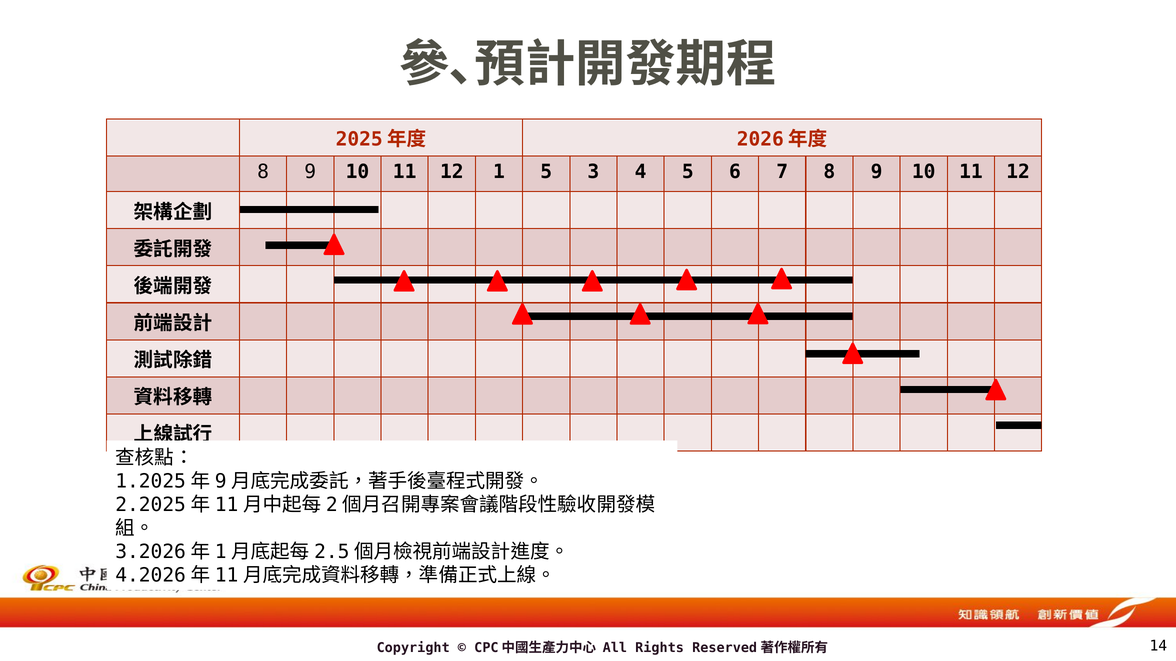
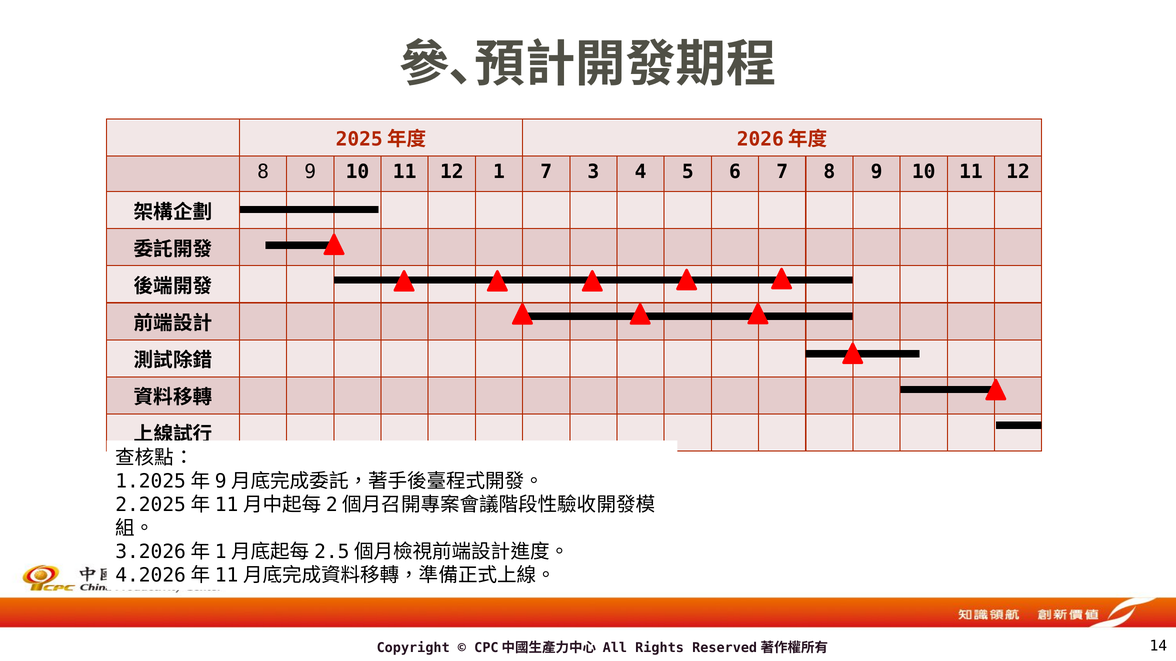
1 5: 5 -> 7
